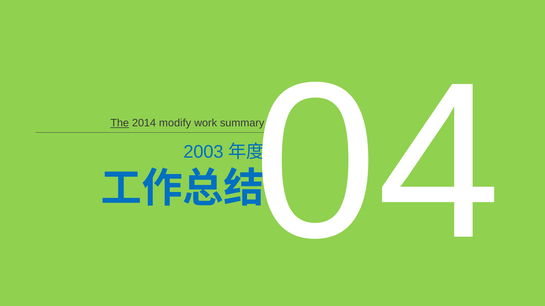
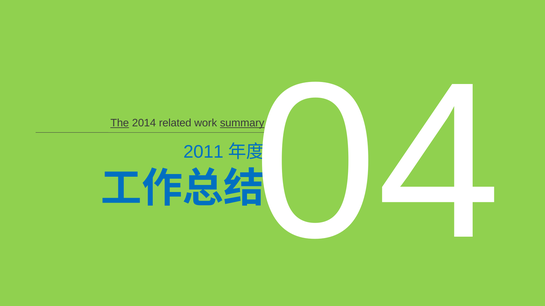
modify: modify -> related
summary underline: none -> present
2003: 2003 -> 2011
